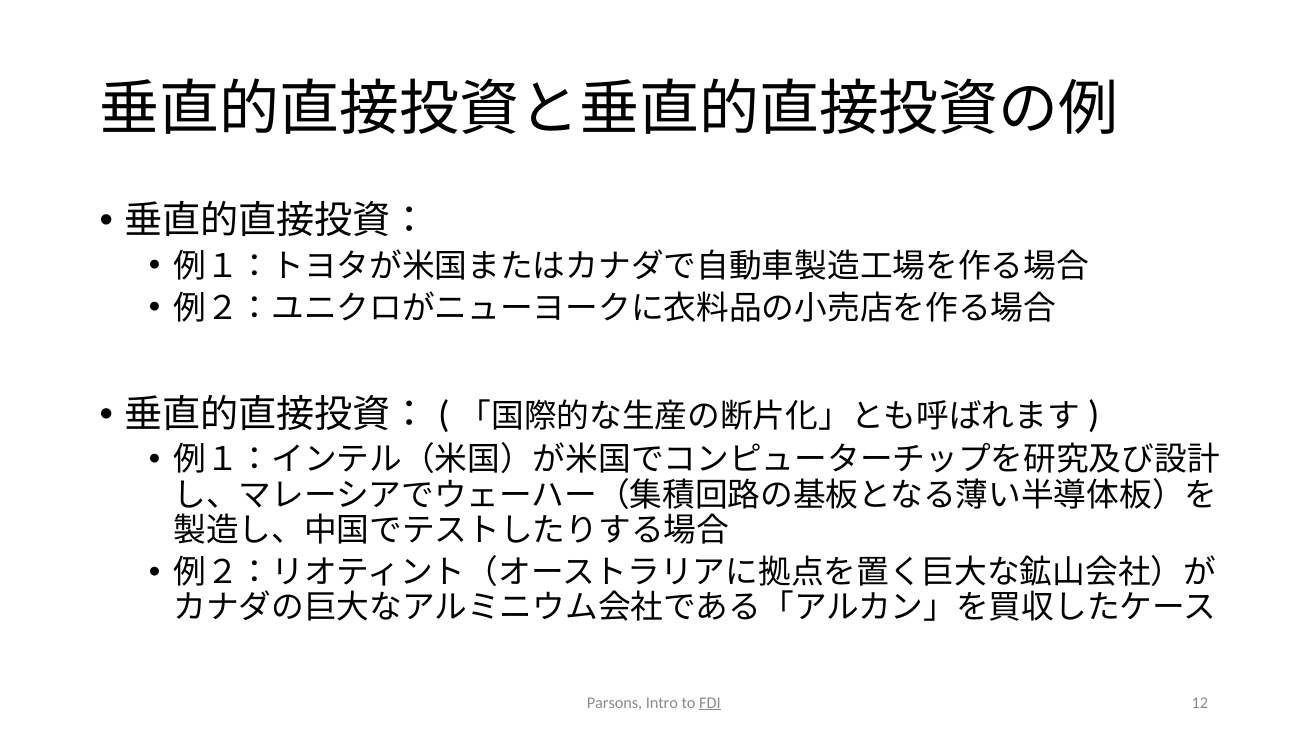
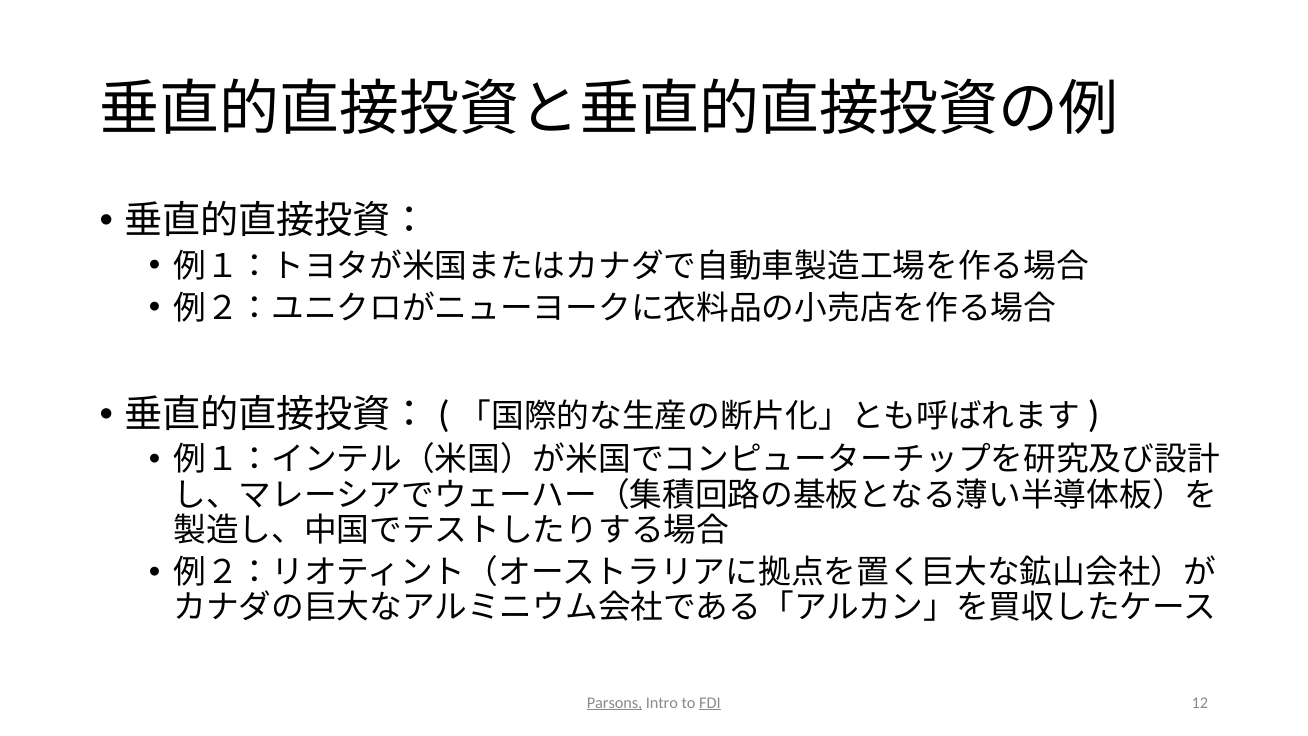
Parsons underline: none -> present
